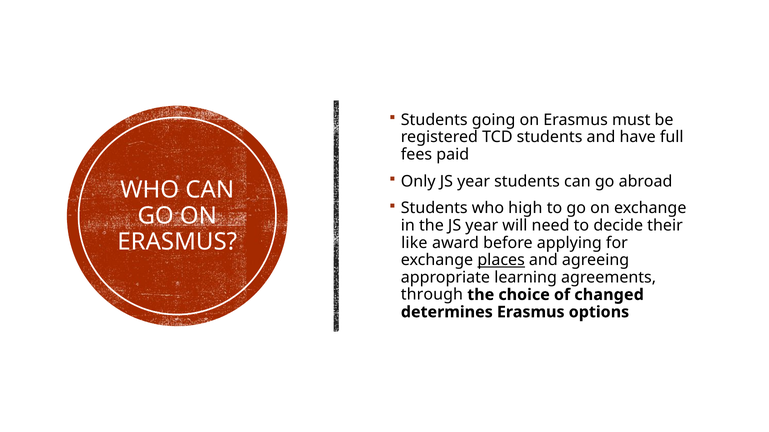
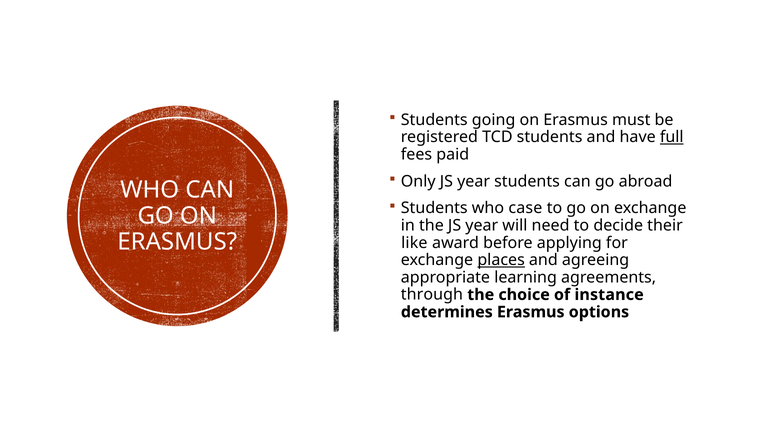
full underline: none -> present
high: high -> case
changed: changed -> instance
